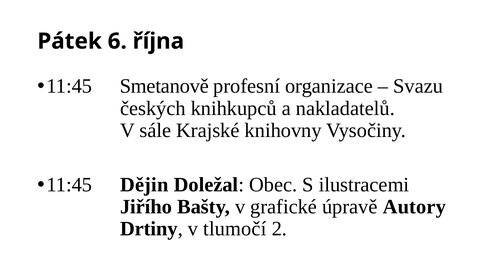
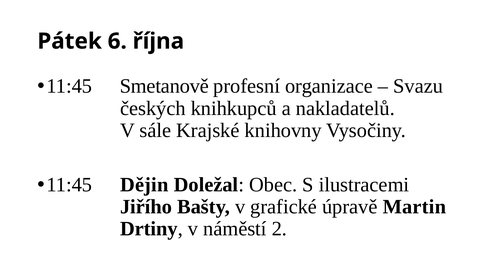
Autory: Autory -> Martin
tlumočí: tlumočí -> náměstí
